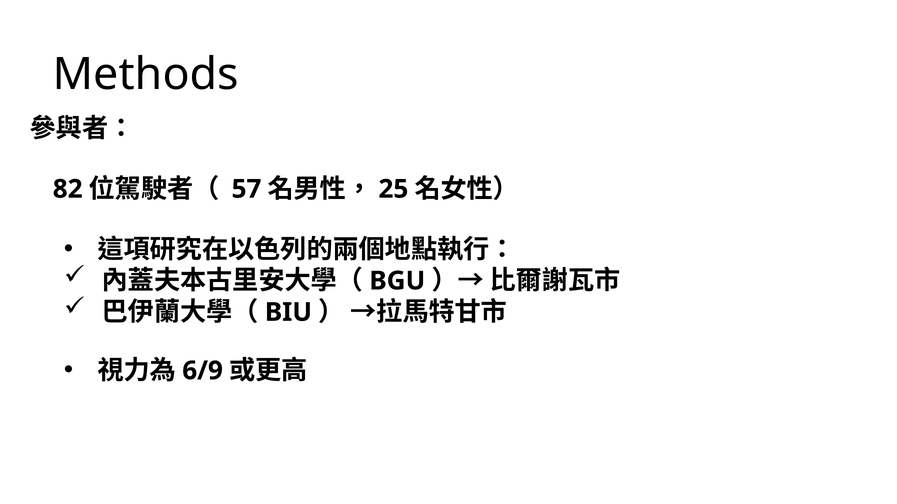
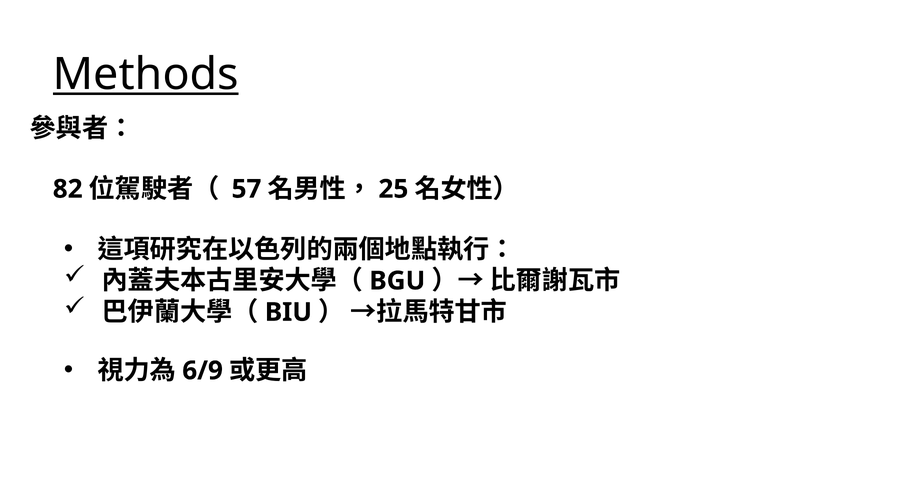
Methods underline: none -> present
